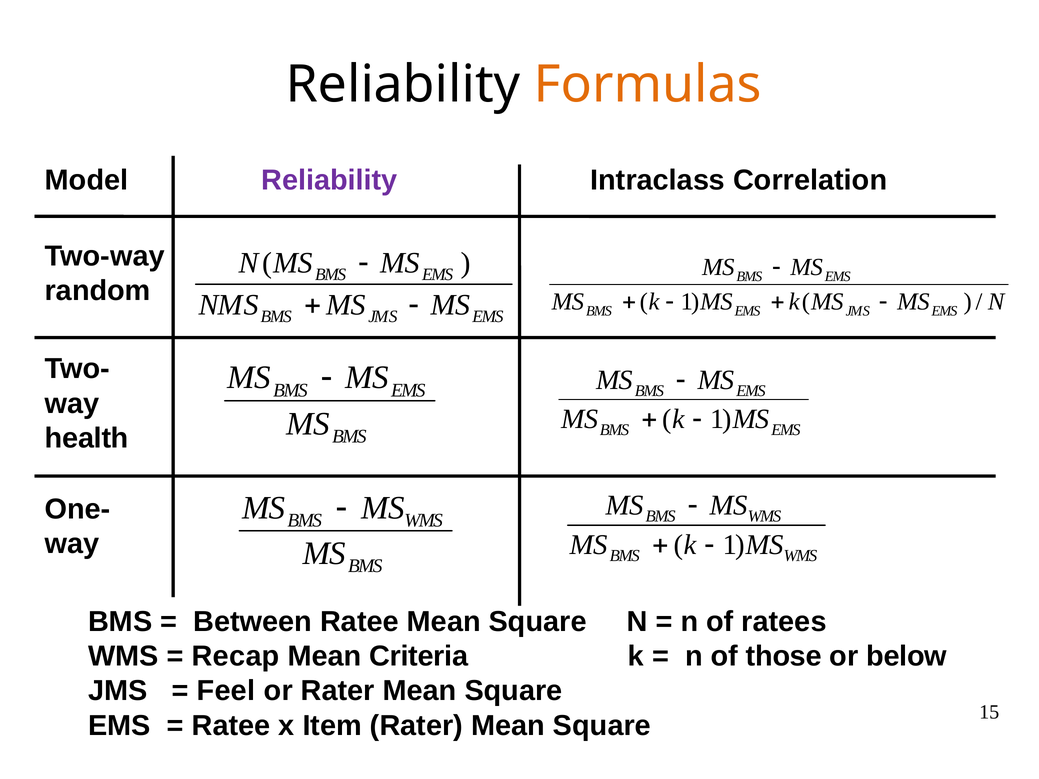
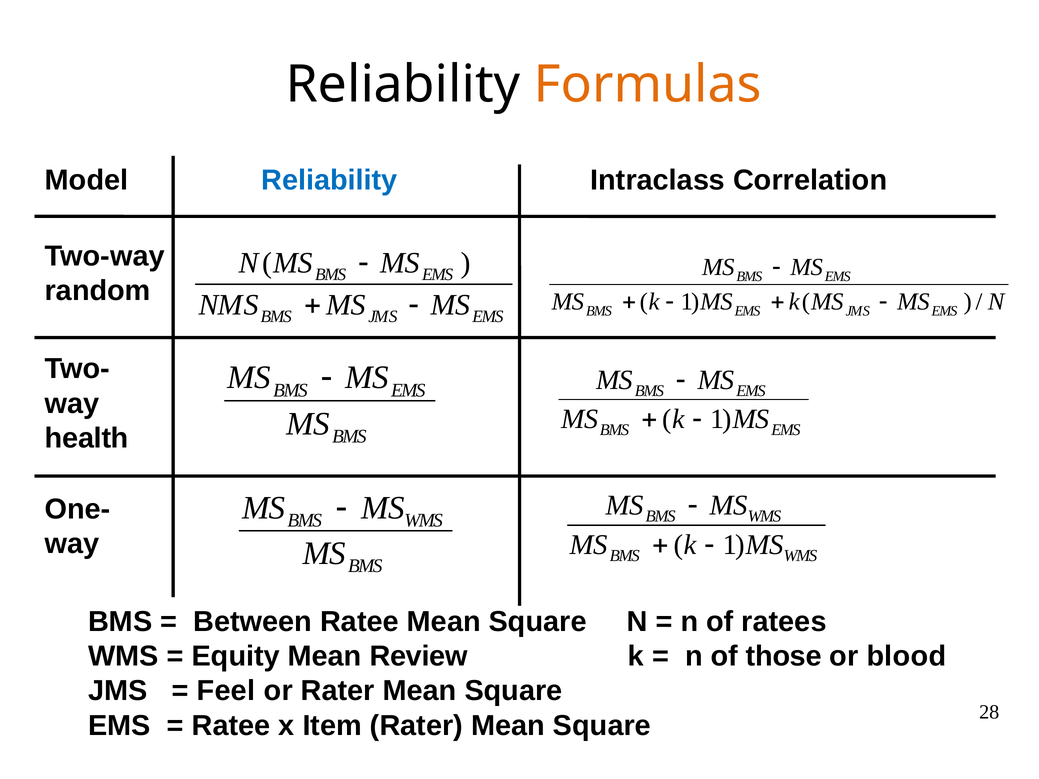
Reliability at (329, 180) colour: purple -> blue
Recap: Recap -> Equity
Criteria: Criteria -> Review
below: below -> blood
15: 15 -> 28
